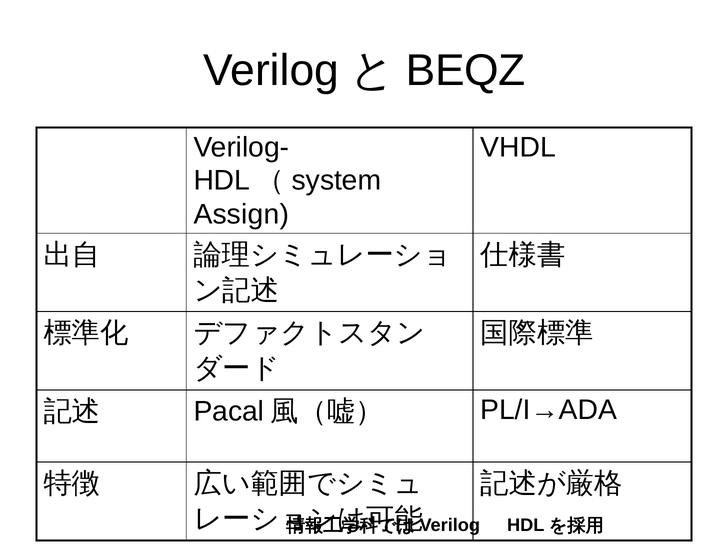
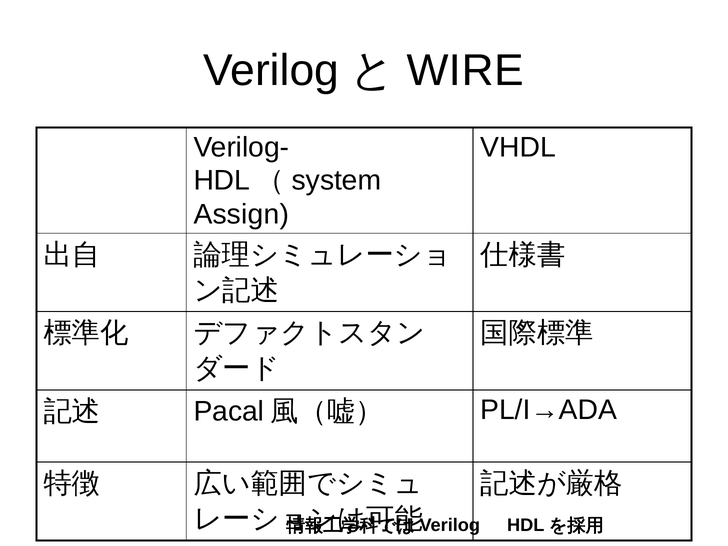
BEQZ: BEQZ -> WIRE
